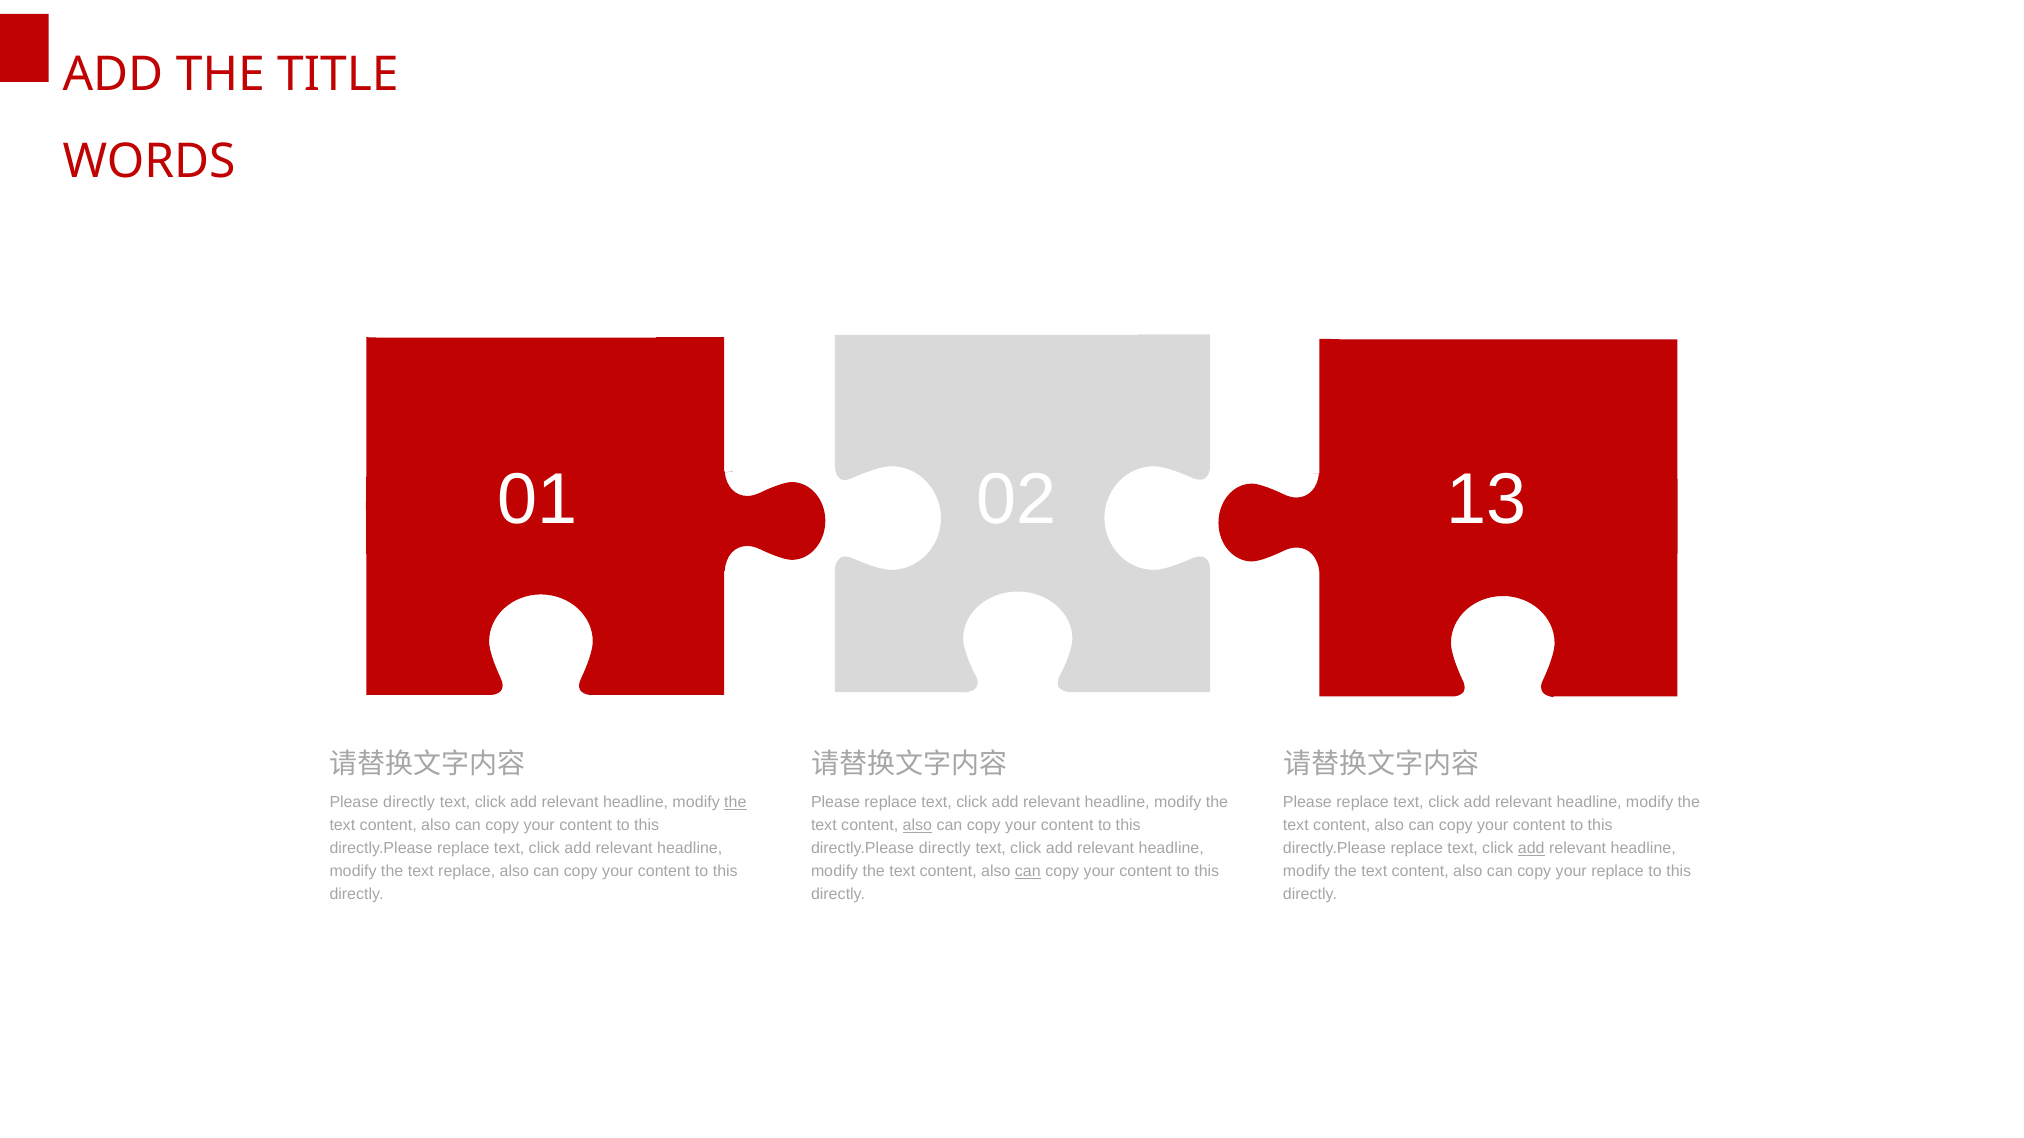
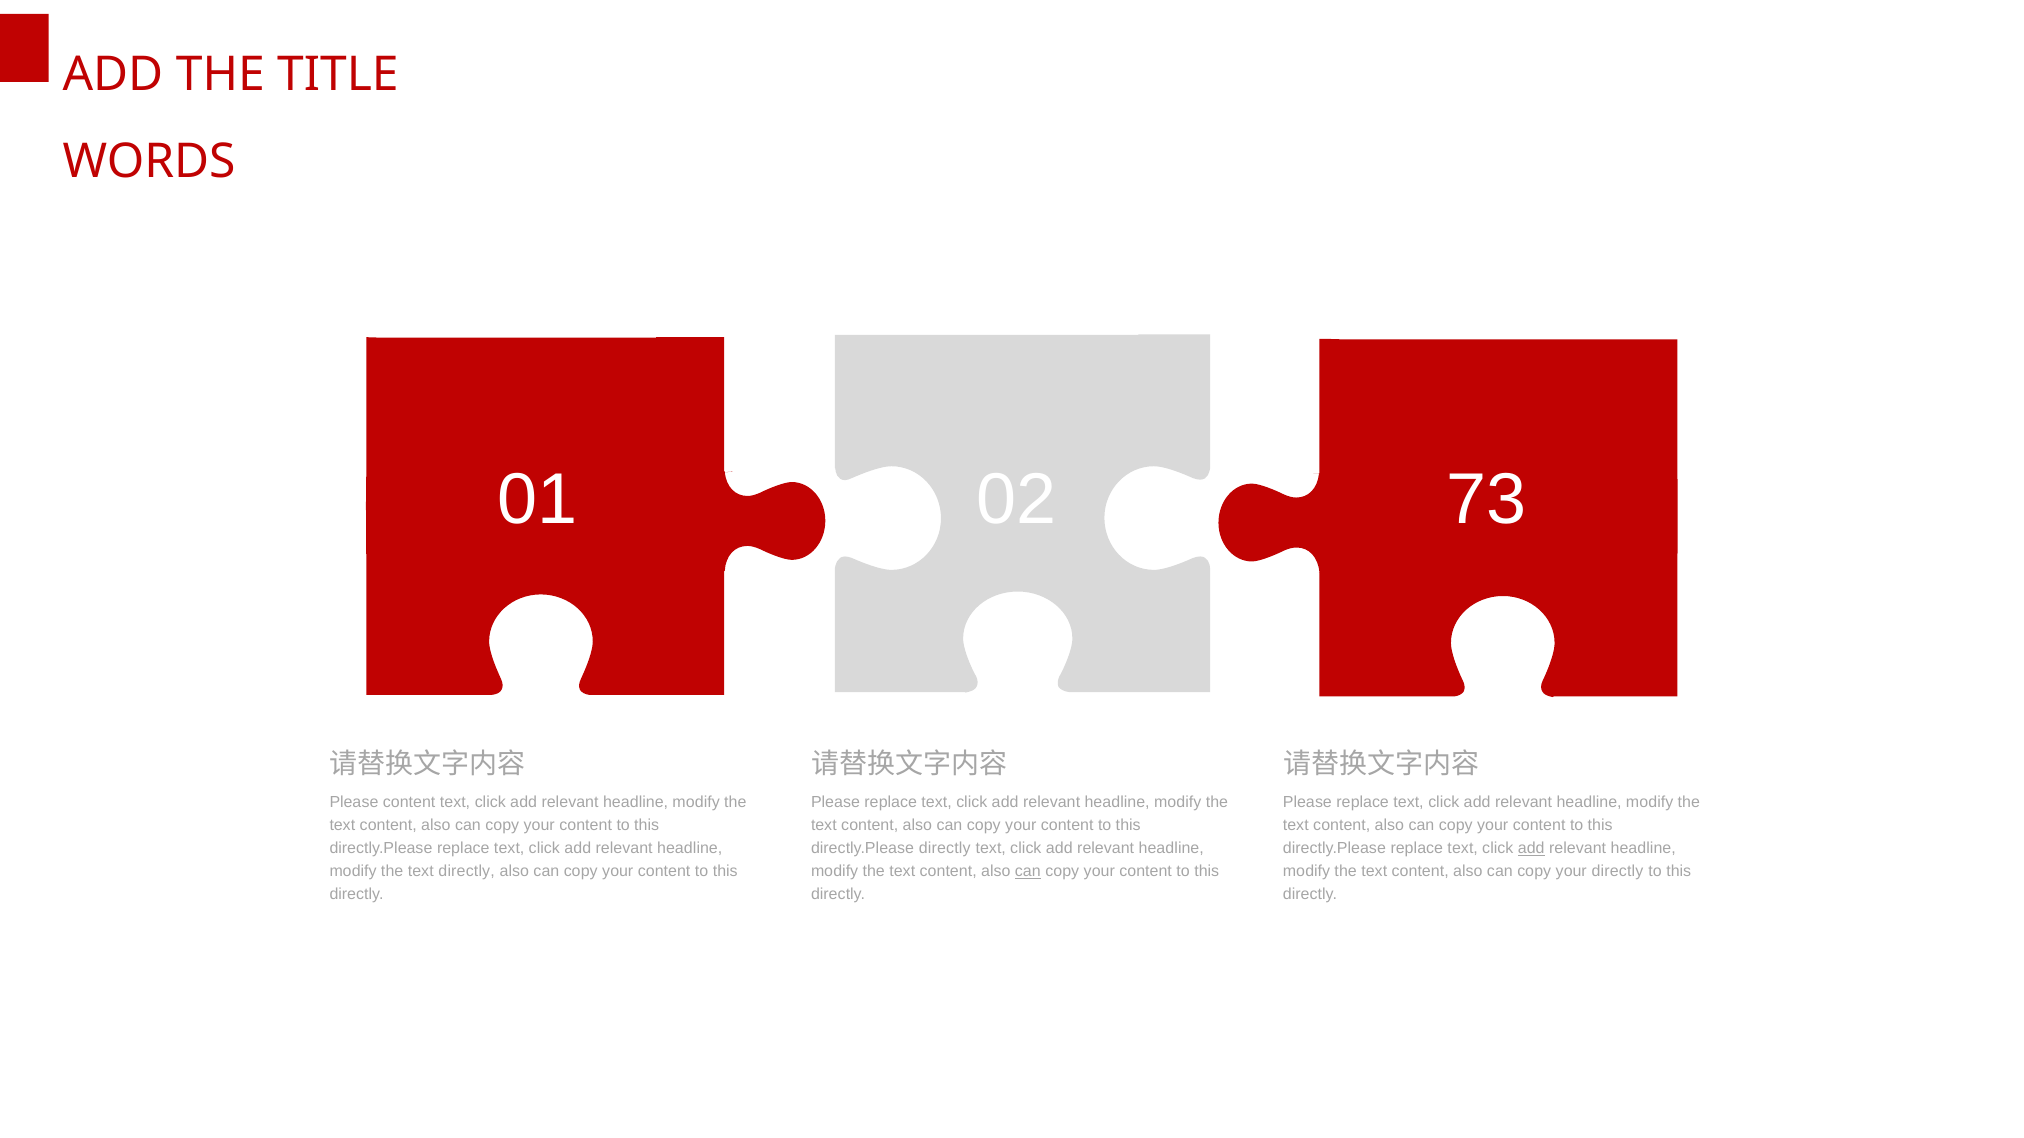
13: 13 -> 73
Please directly: directly -> content
the at (735, 803) underline: present -> none
also at (917, 826) underline: present -> none
text replace: replace -> directly
your replace: replace -> directly
